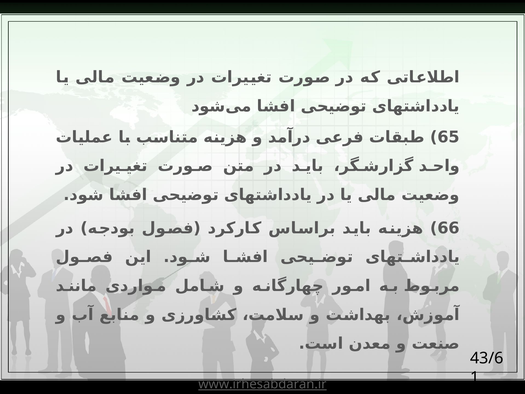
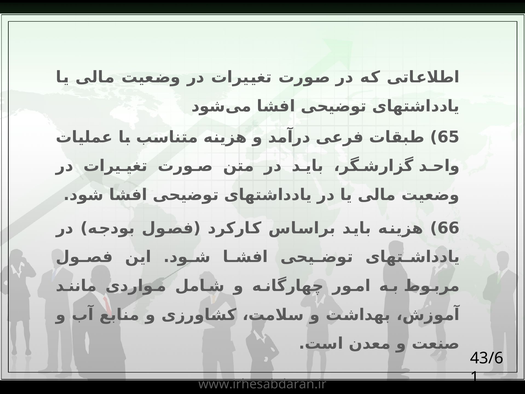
www.irhesabdaran.ir underline: present -> none
